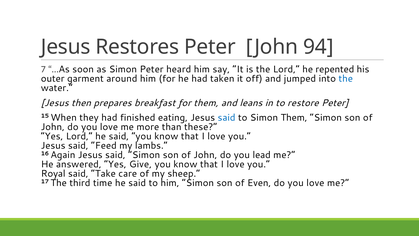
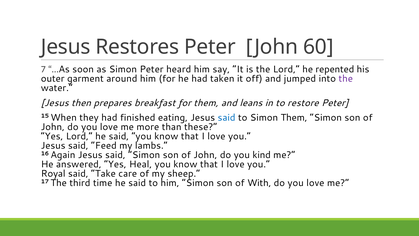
94: 94 -> 60
the at (346, 79) colour: blue -> purple
lead: lead -> kind
Give: Give -> Heal
Even: Even -> With
